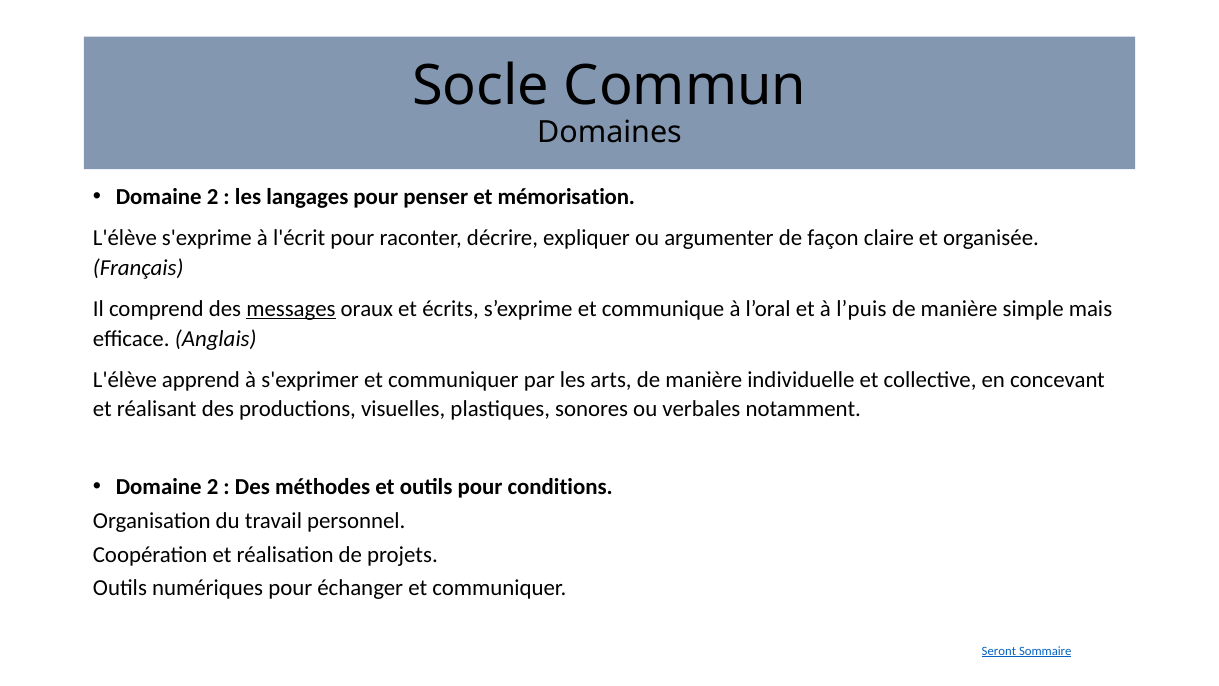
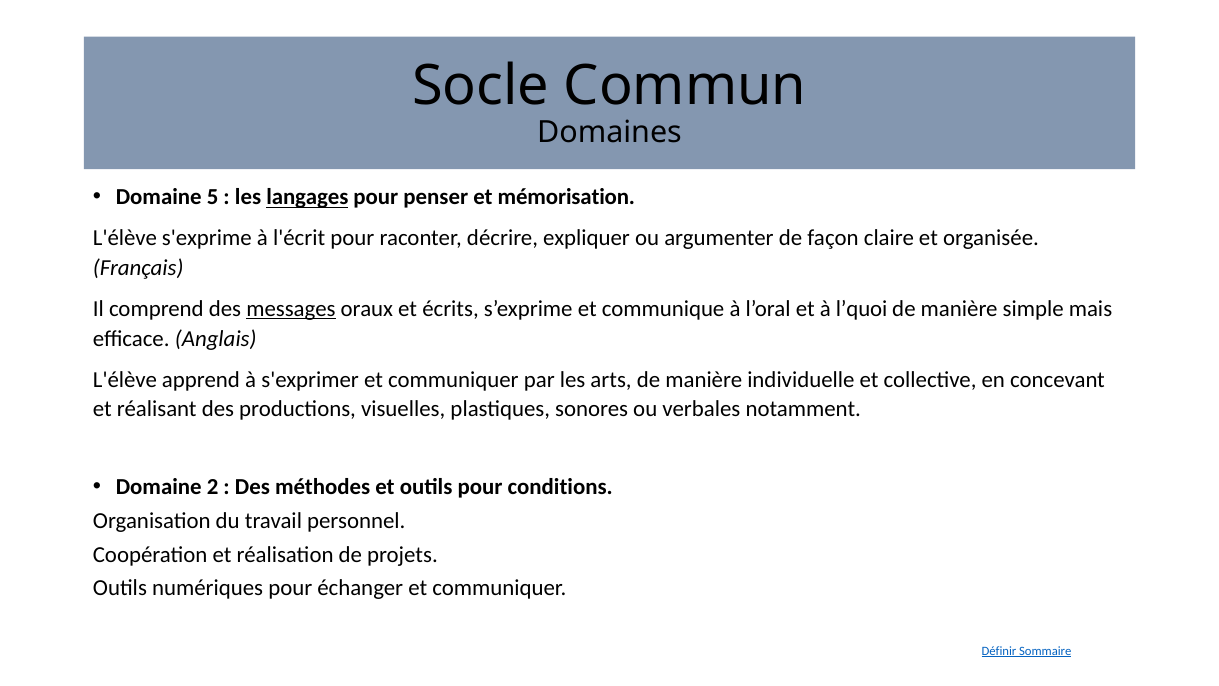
2 at (213, 197): 2 -> 5
langages underline: none -> present
l’puis: l’puis -> l’quoi
Seront: Seront -> Définir
